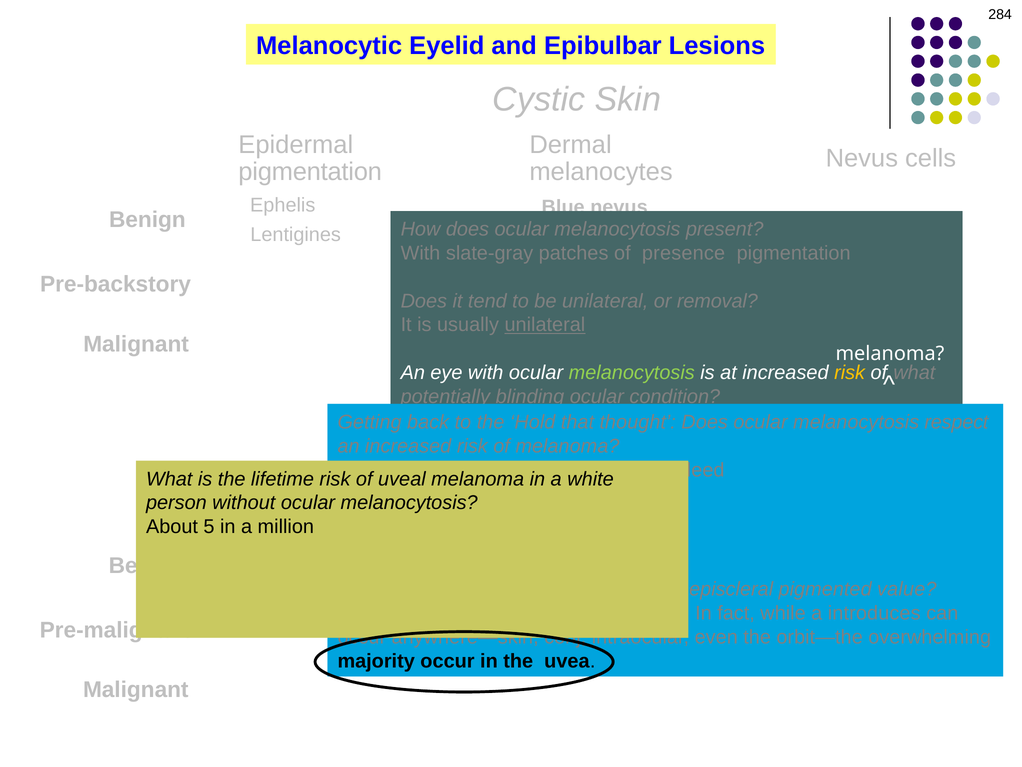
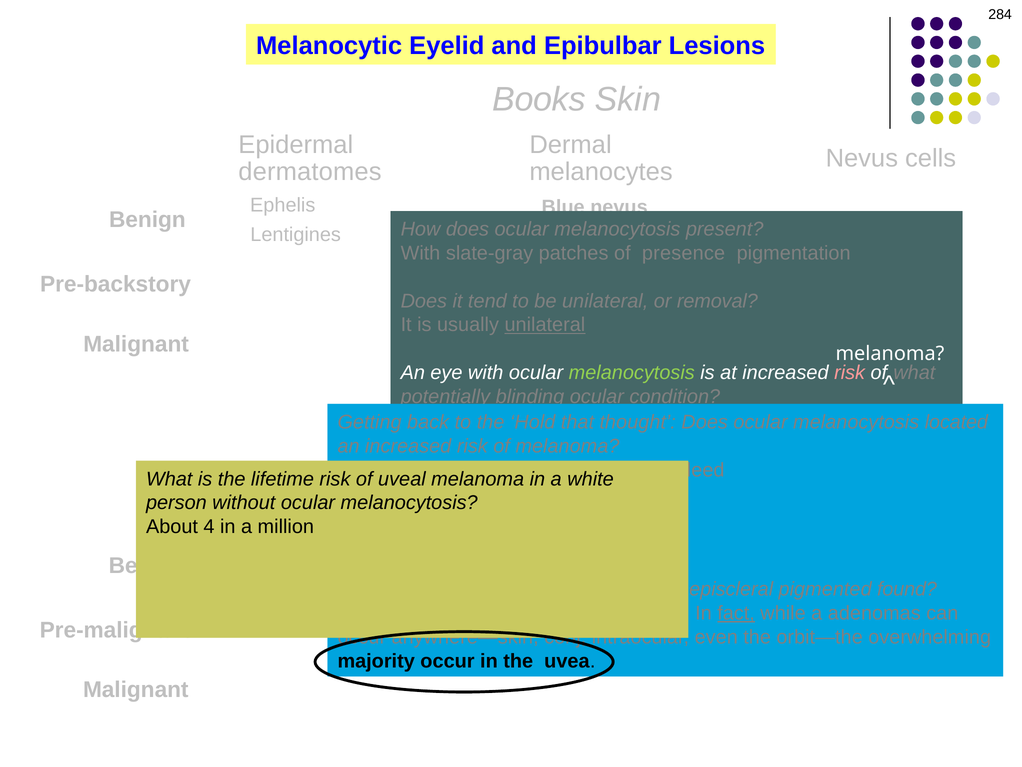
Cystic: Cystic -> Books
pigmentation at (310, 172): pigmentation -> dermatomes
risk at (850, 372) colour: yellow -> pink
respect: respect -> located
5: 5 -> 4
value: value -> found
fact underline: none -> present
introduces: introduces -> adenomas
